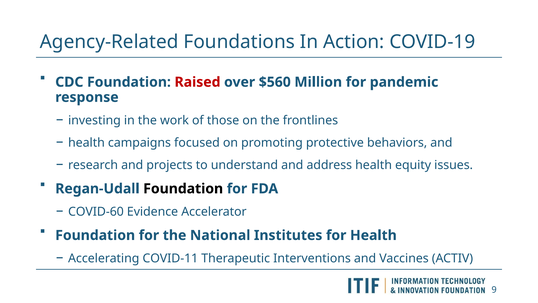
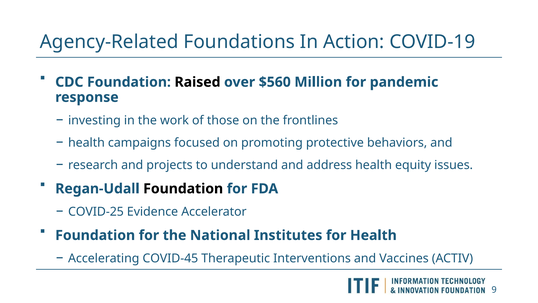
Raised colour: red -> black
COVID-60: COVID-60 -> COVID-25
COVID-11: COVID-11 -> COVID-45
